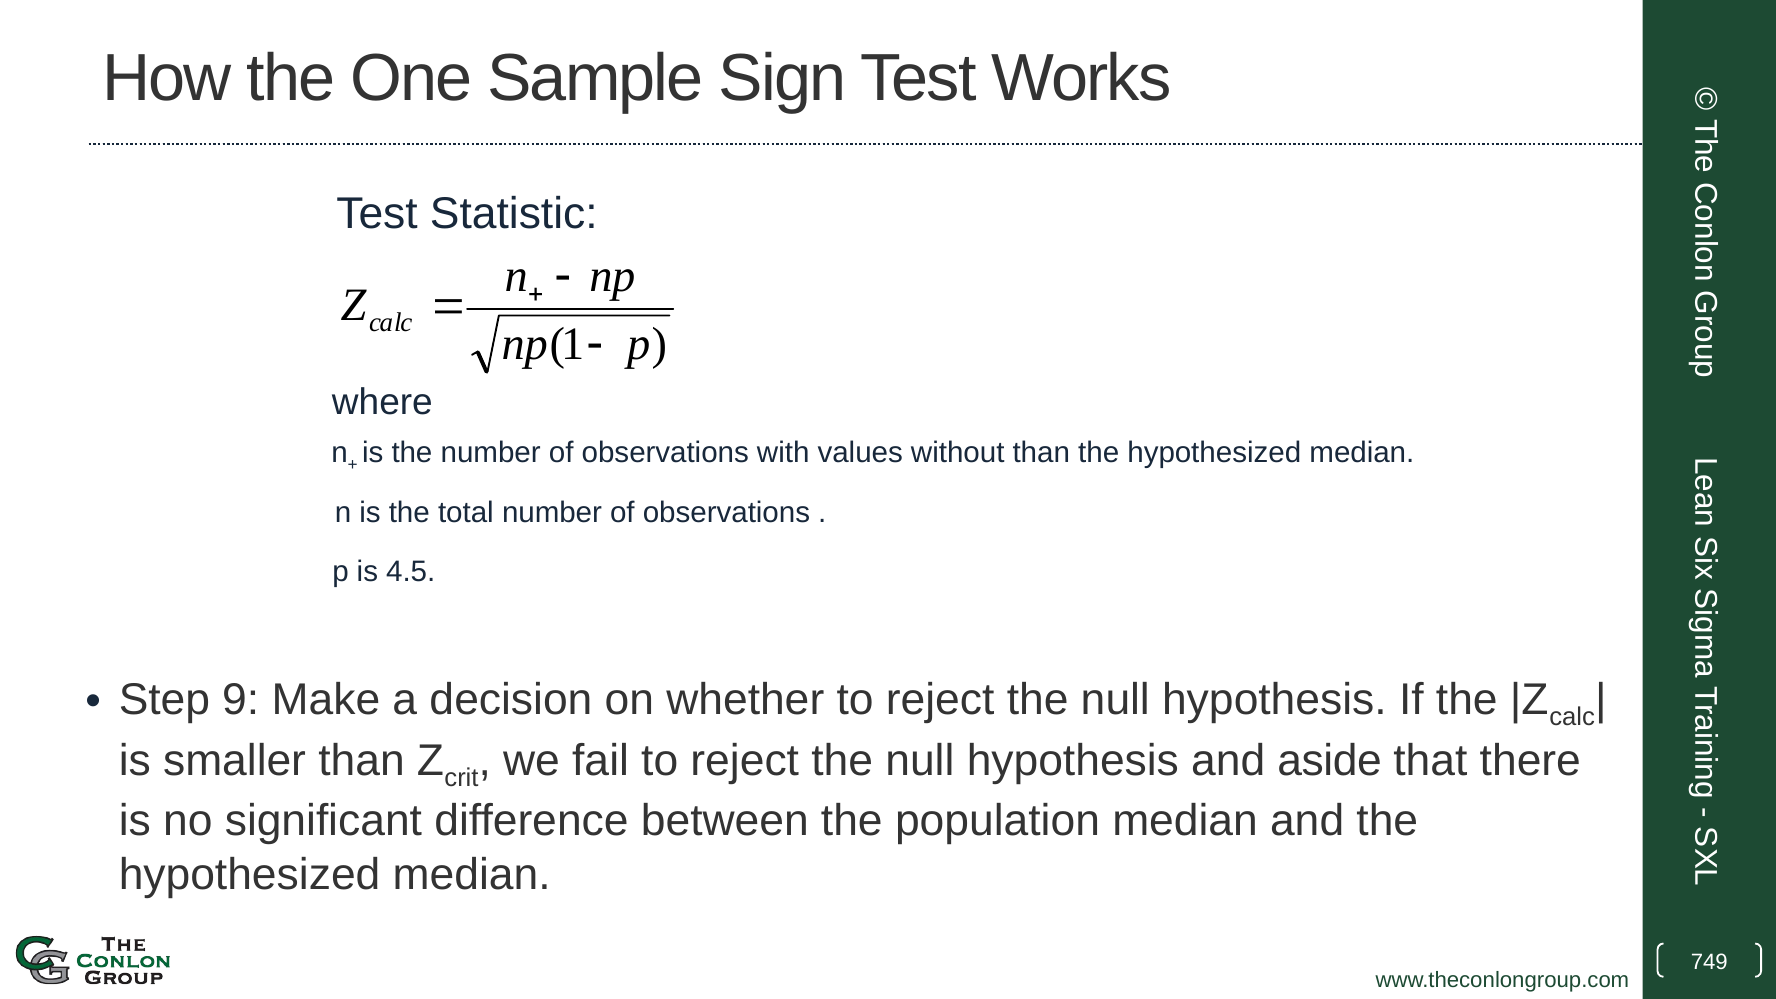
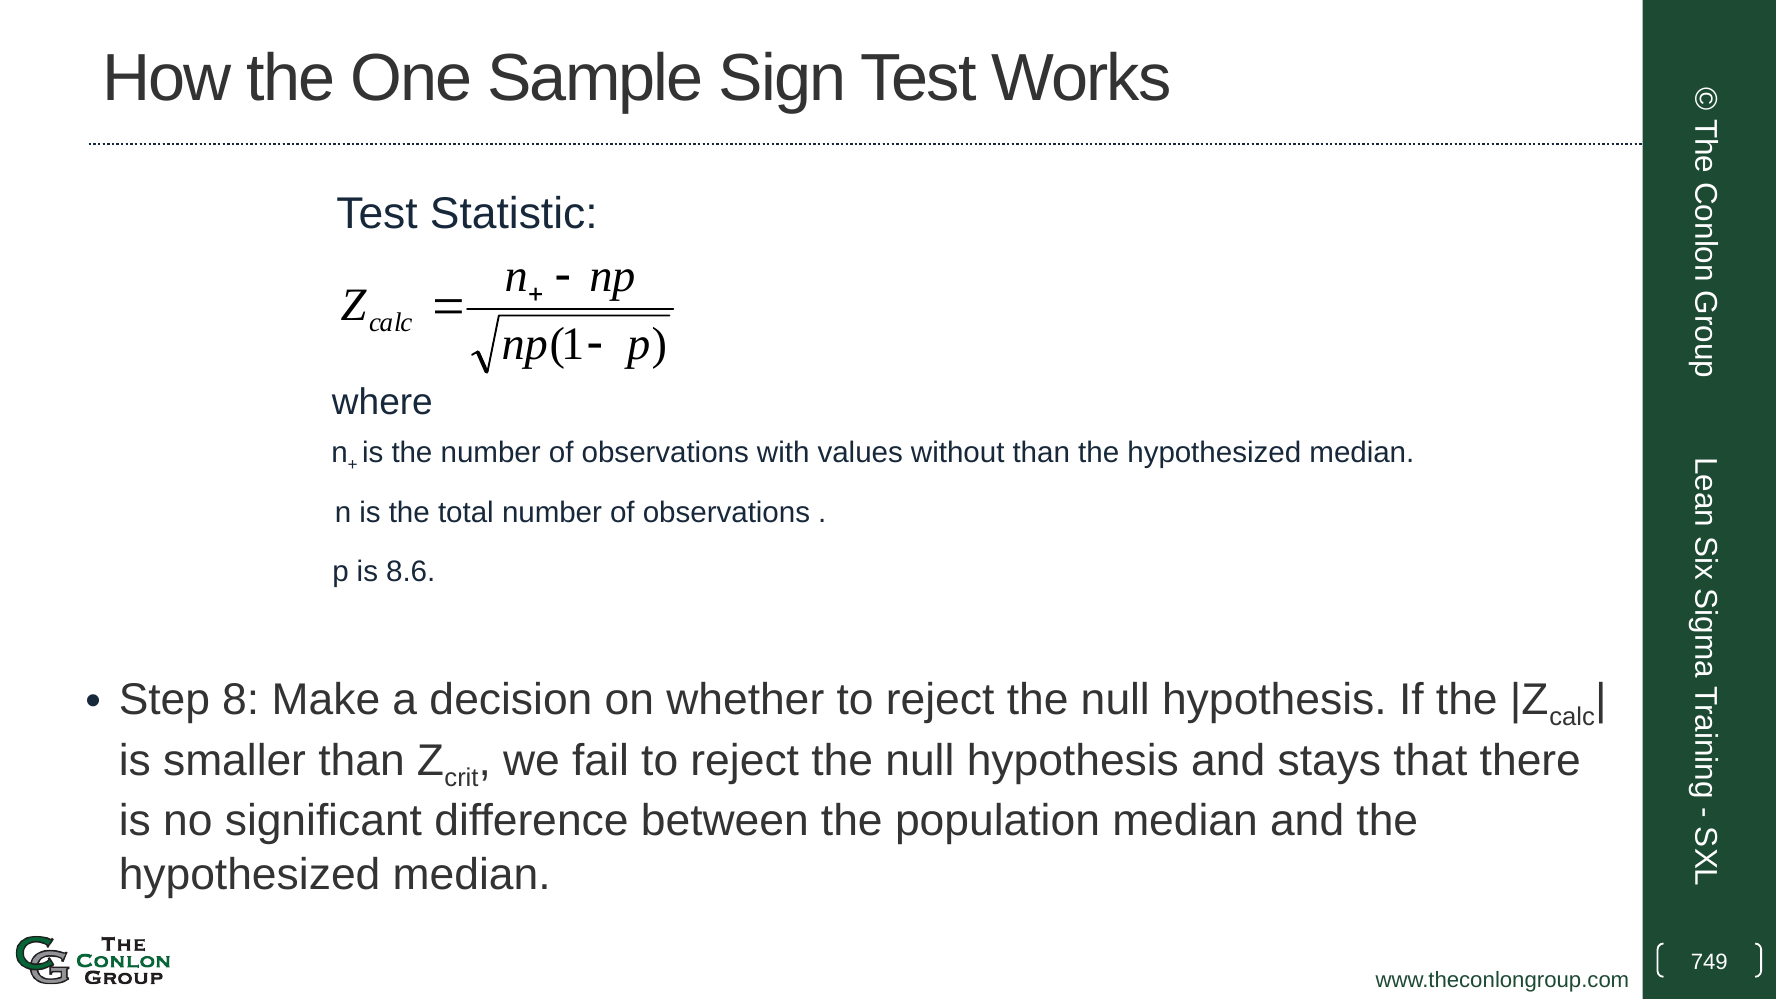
4.5: 4.5 -> 8.6
9: 9 -> 8
aside: aside -> stays
